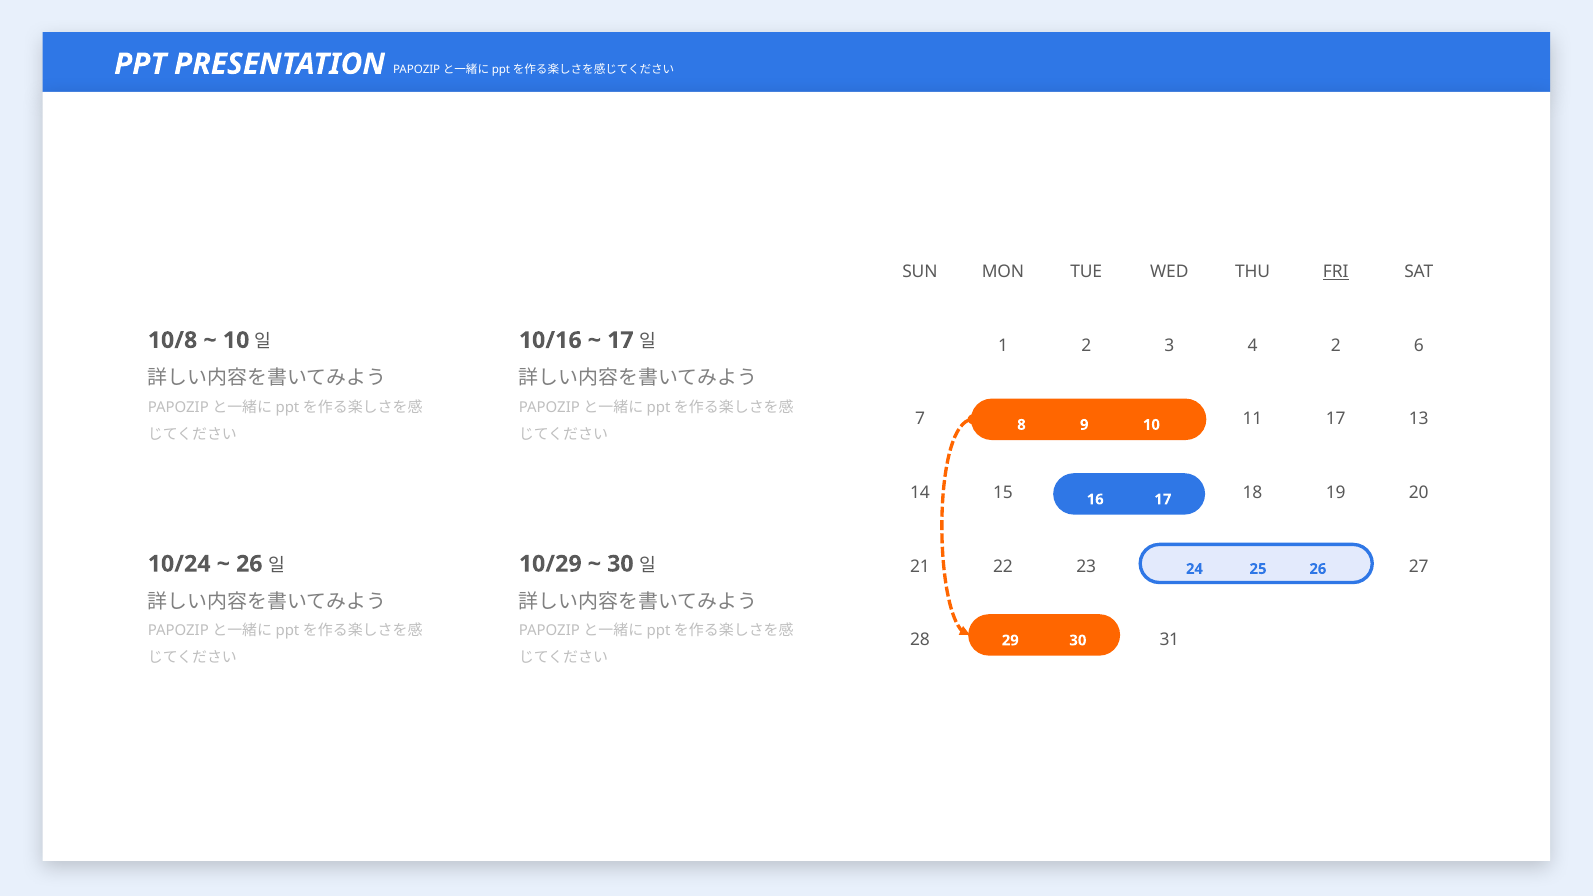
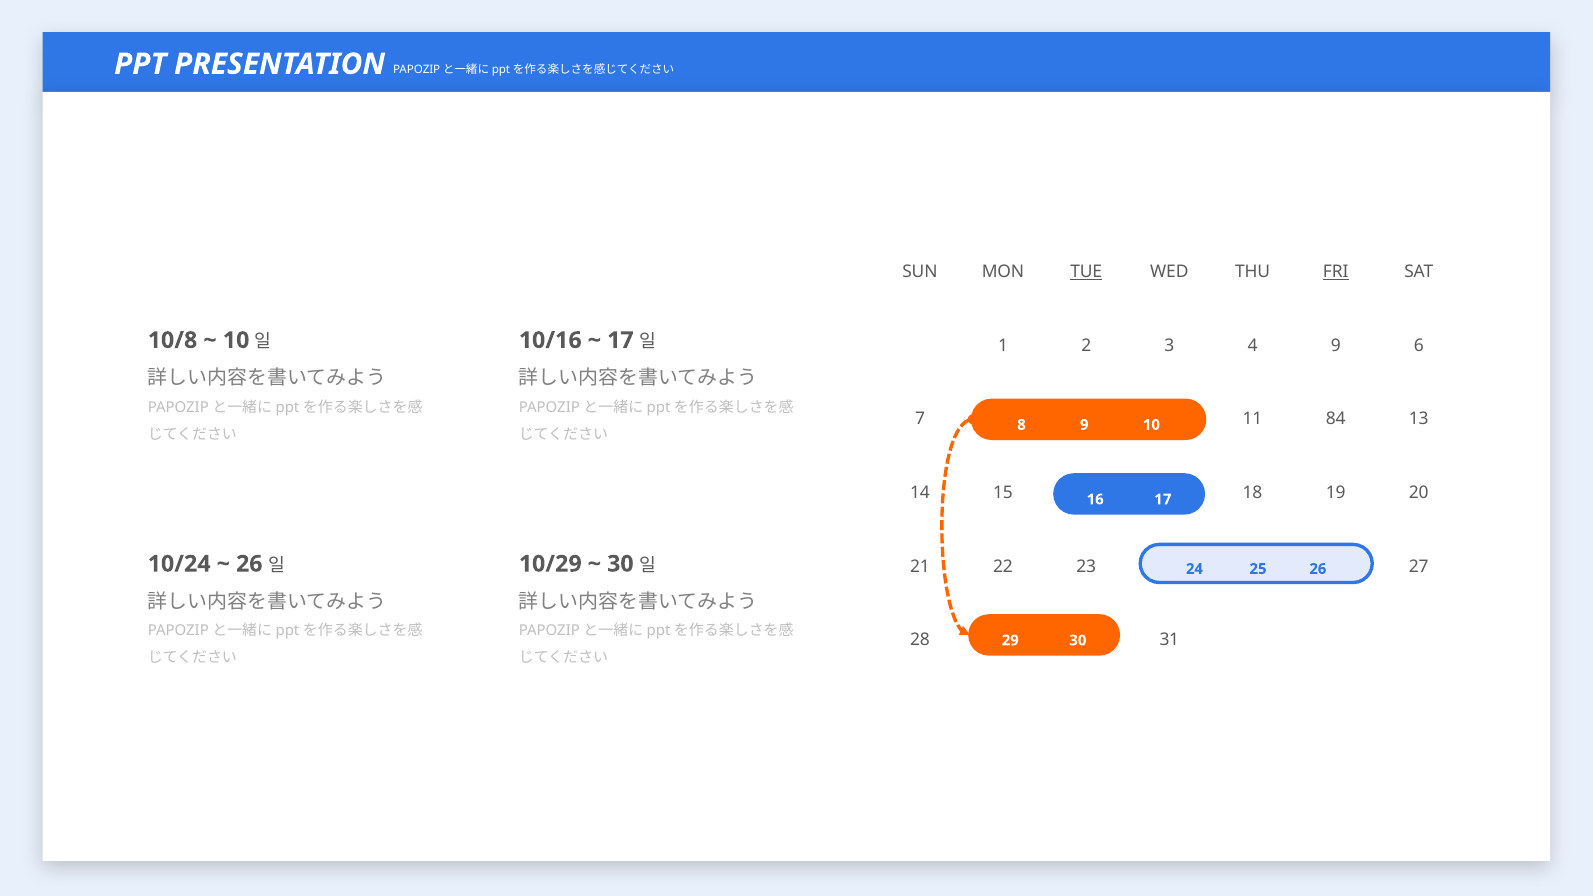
TUE underline: none -> present
4 2: 2 -> 9
11 17: 17 -> 84
